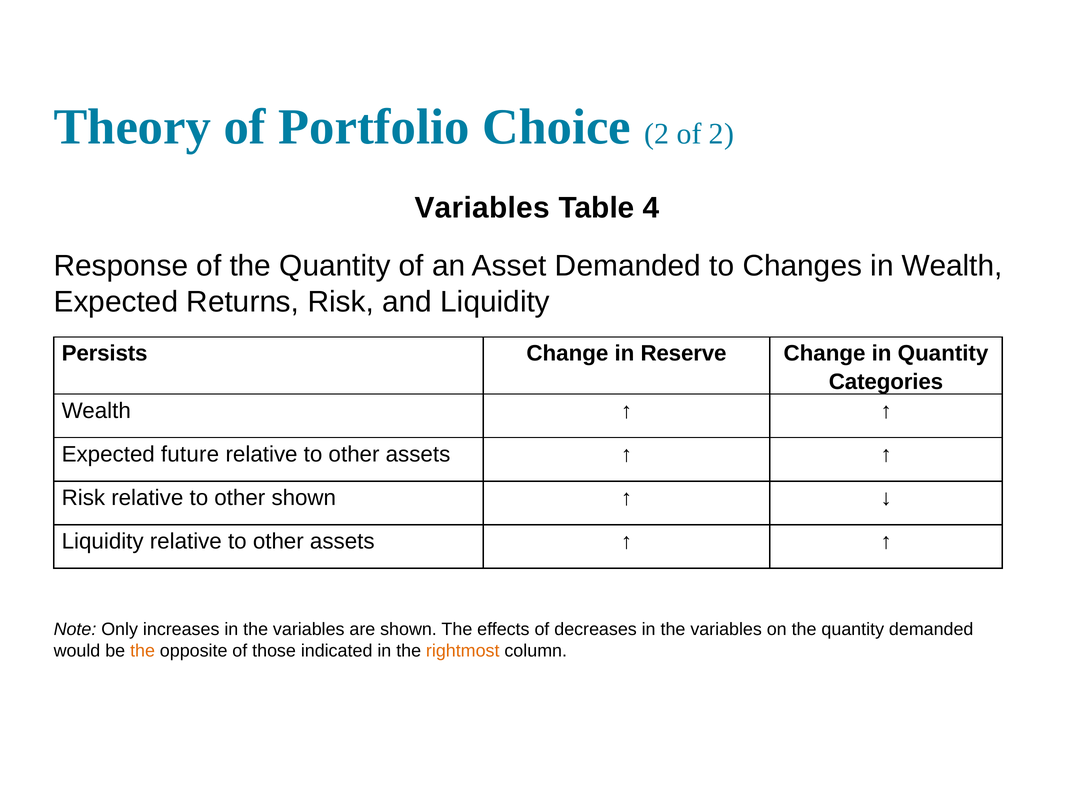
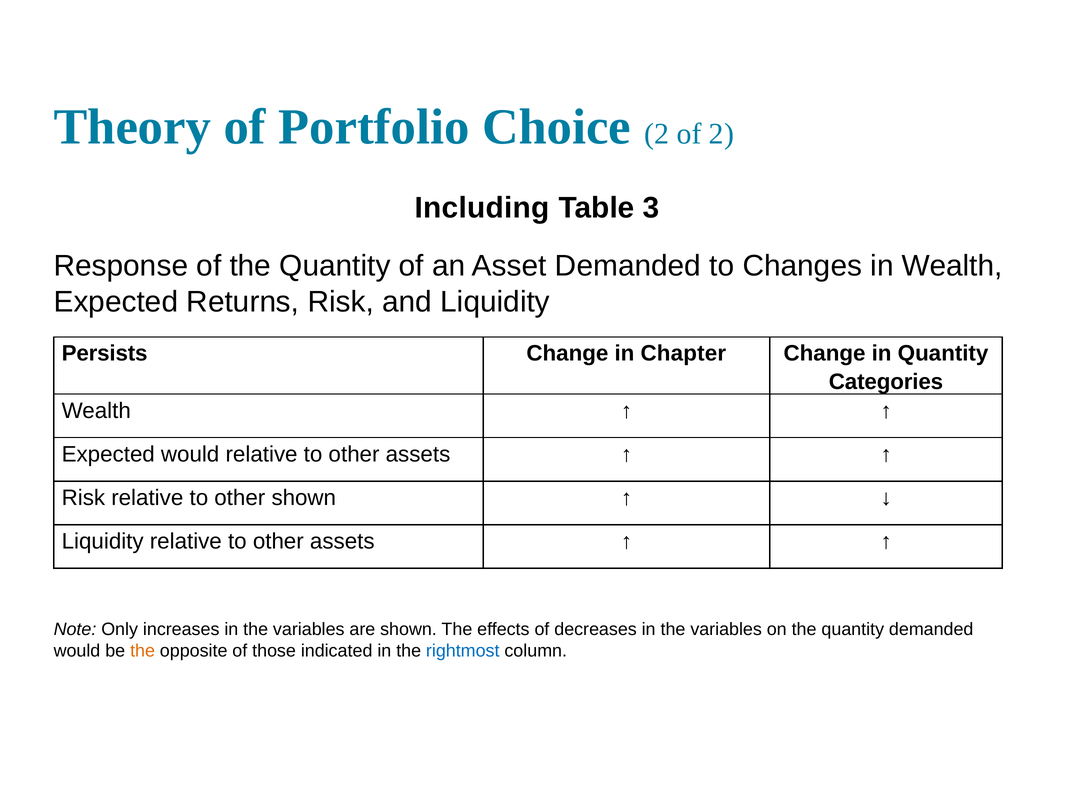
Variables at (482, 208): Variables -> Including
4: 4 -> 3
Reserve: Reserve -> Chapter
Expected future: future -> would
rightmost colour: orange -> blue
